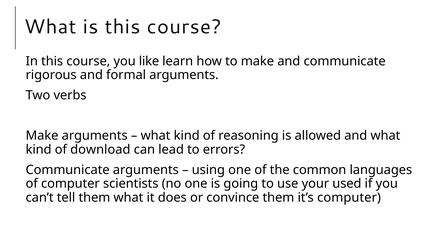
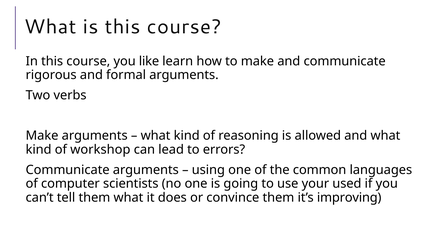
download: download -> workshop
it’s computer: computer -> improving
